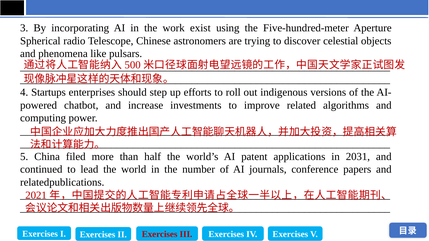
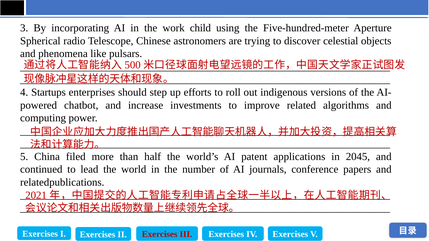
exist: exist -> child
2031: 2031 -> 2045
